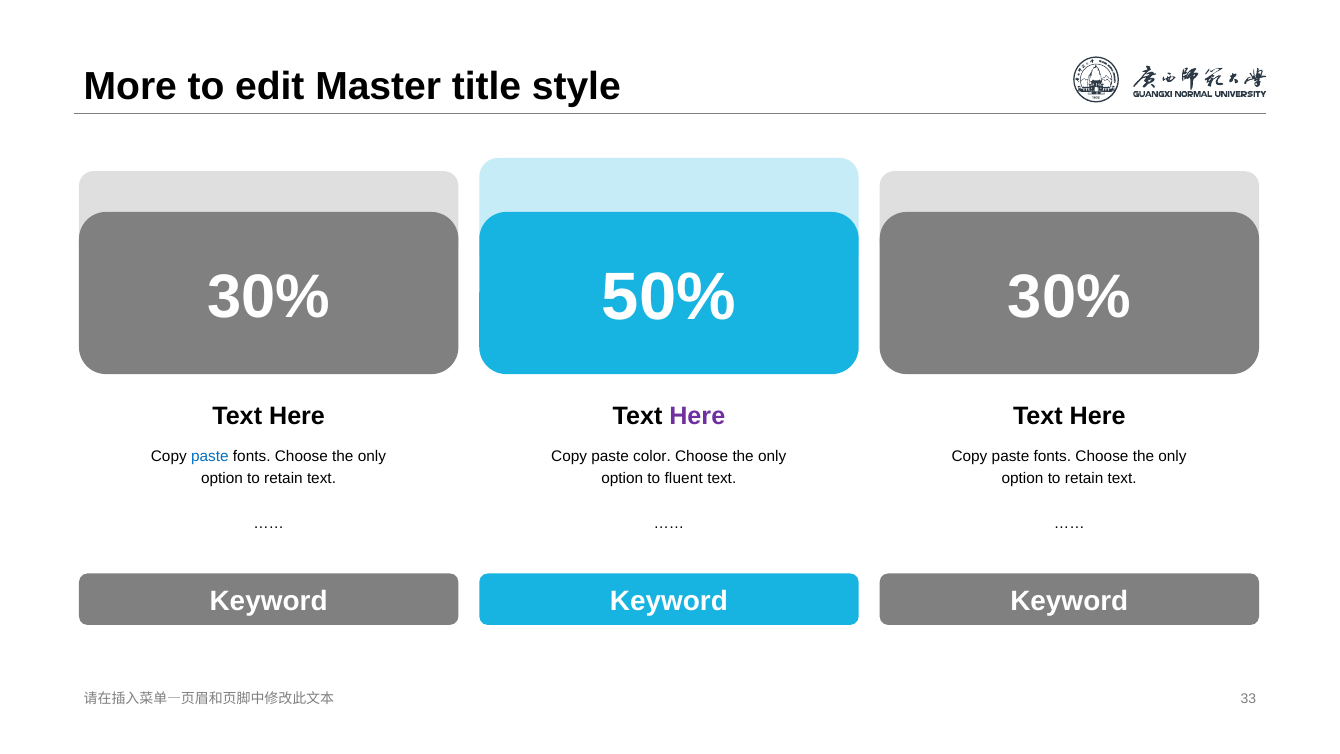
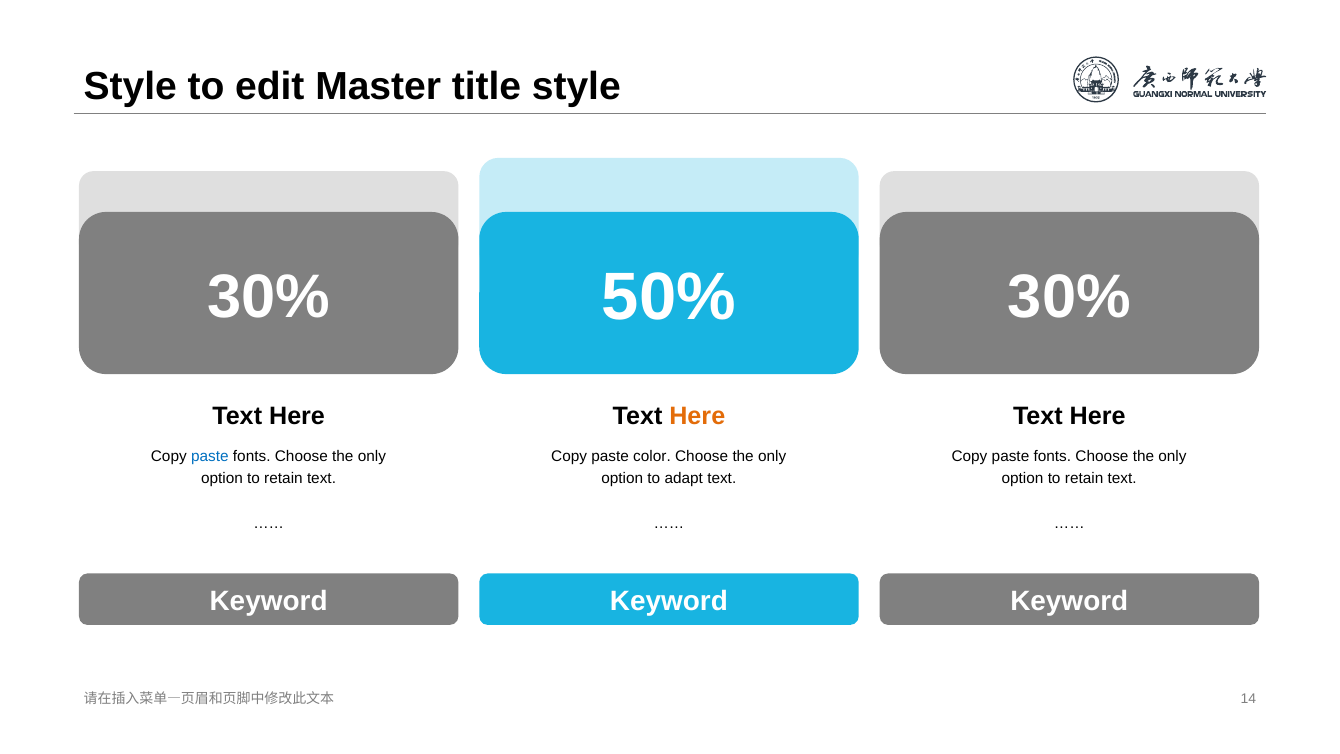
More at (130, 87): More -> Style
Here at (697, 416) colour: purple -> orange
fluent: fluent -> adapt
33: 33 -> 14
